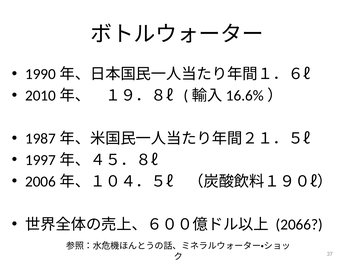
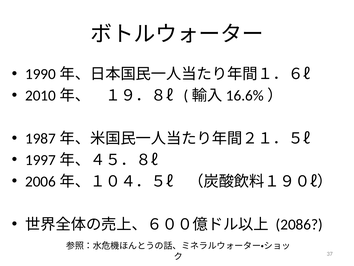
2066: 2066 -> 2086
